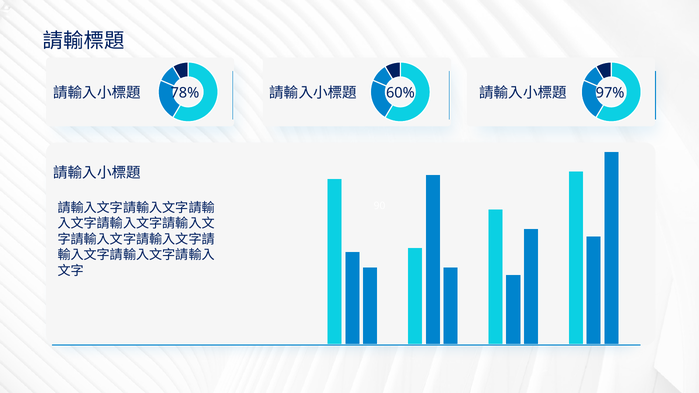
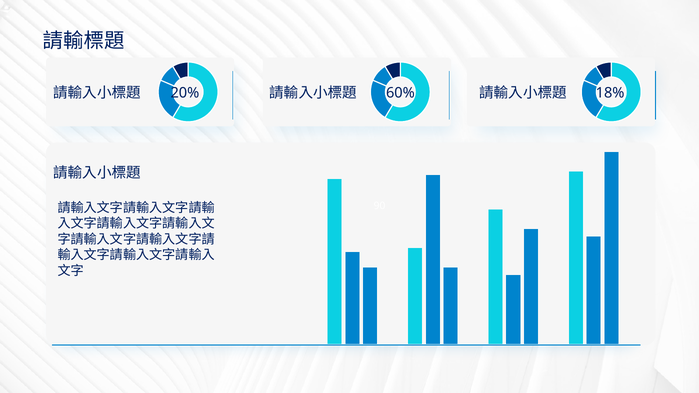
78%: 78% -> 20%
97%: 97% -> 18%
